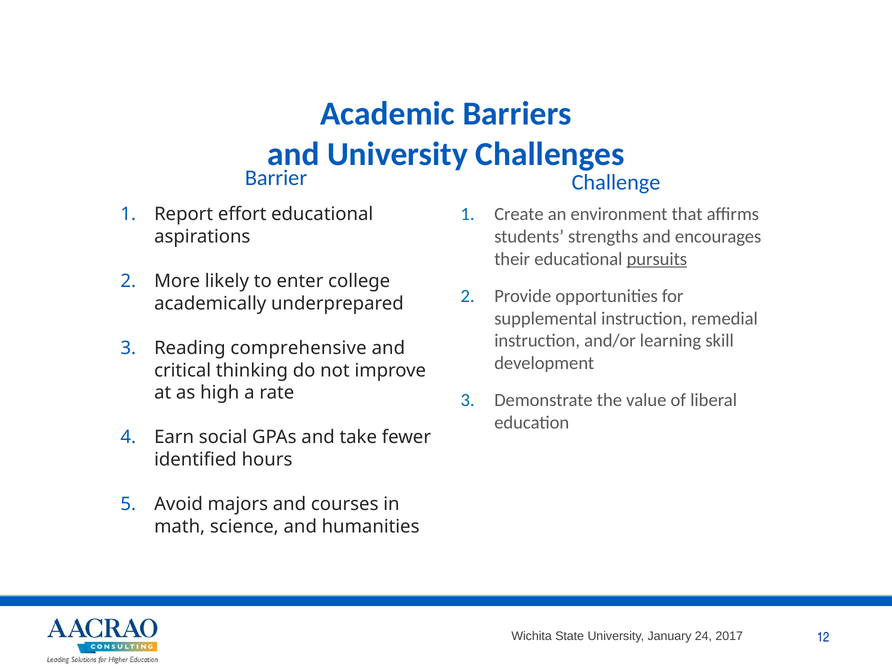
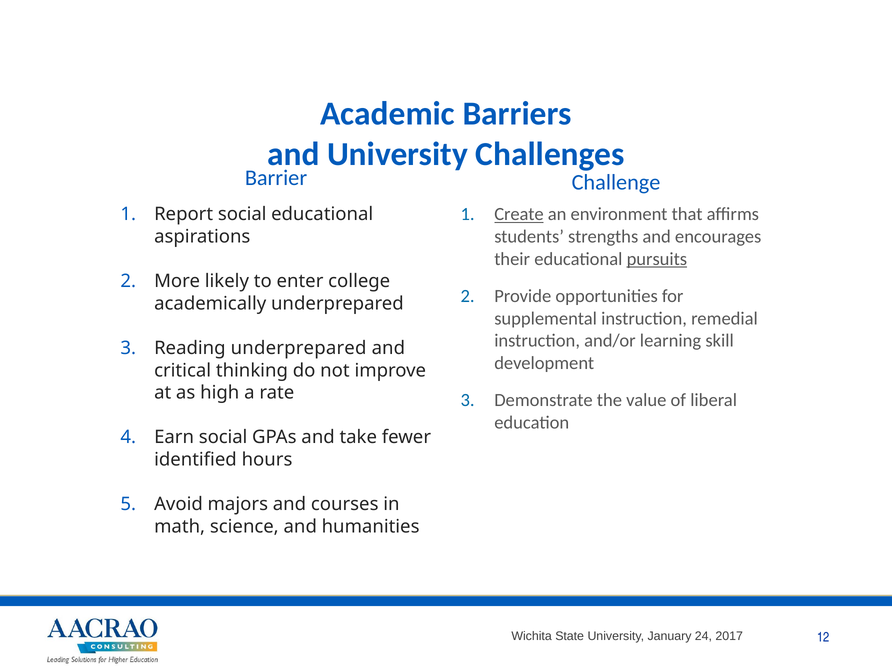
Create underline: none -> present
Report effort: effort -> social
Reading comprehensive: comprehensive -> underprepared
